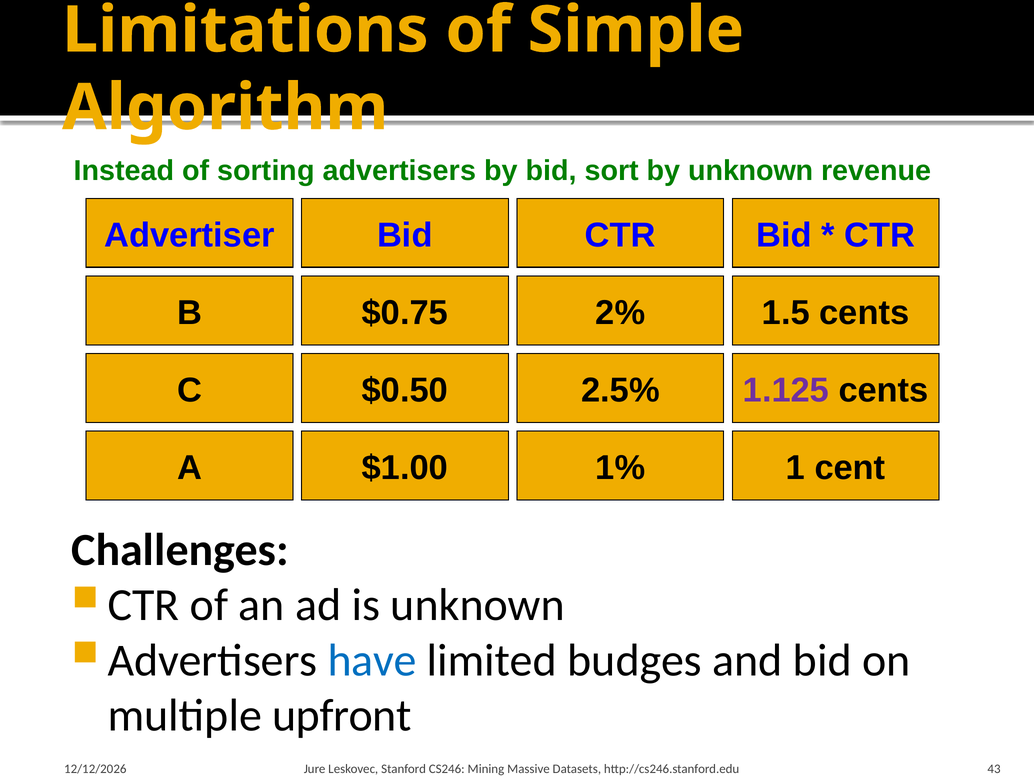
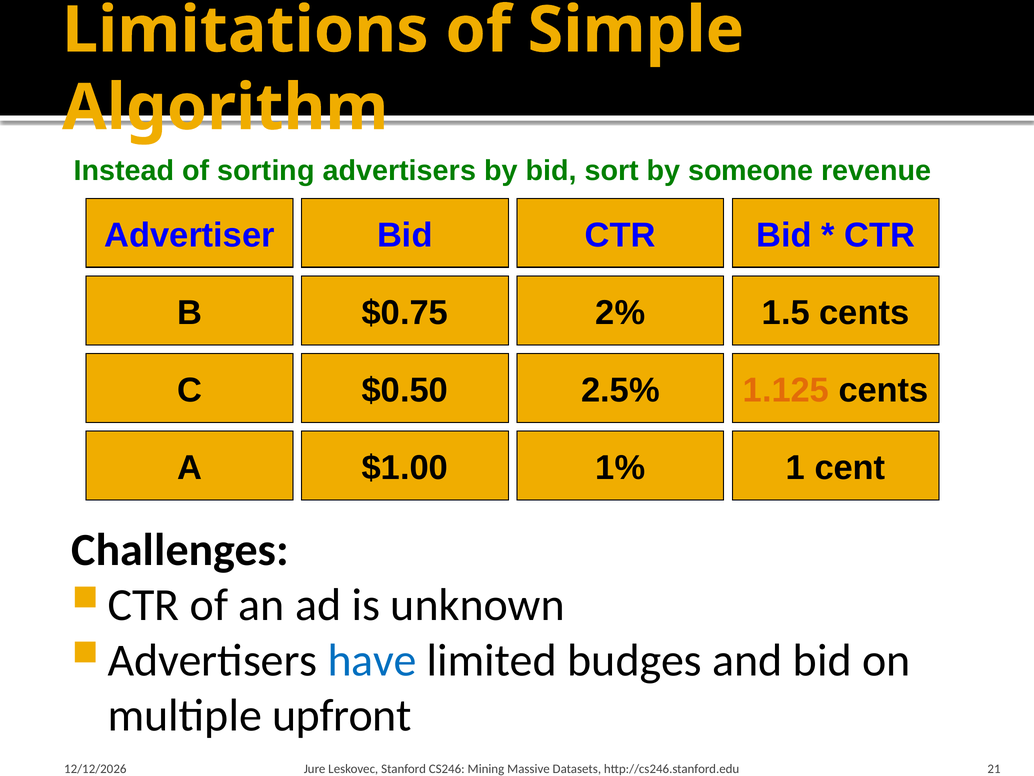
by unknown: unknown -> someone
1.125 colour: purple -> orange
43: 43 -> 21
